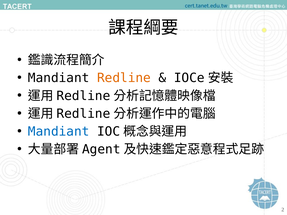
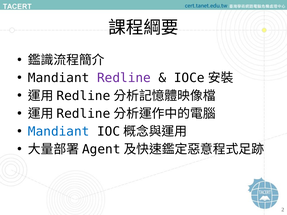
Redline colour: orange -> purple
